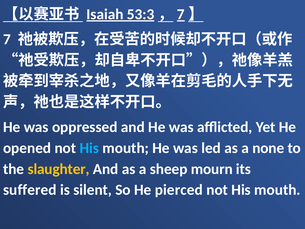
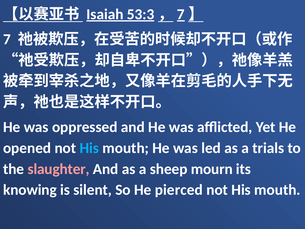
none: none -> trials
slaughter colour: yellow -> pink
suffered: suffered -> knowing
